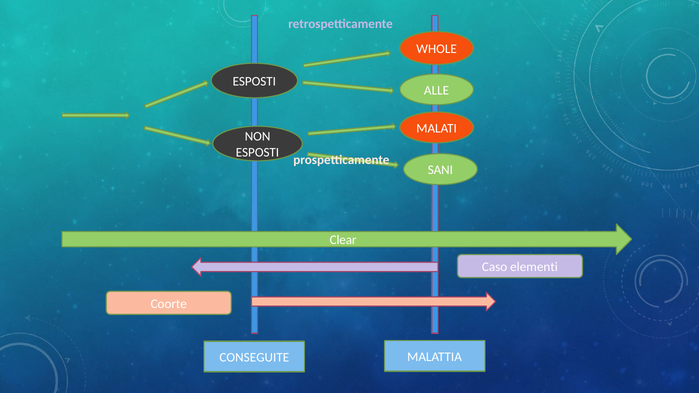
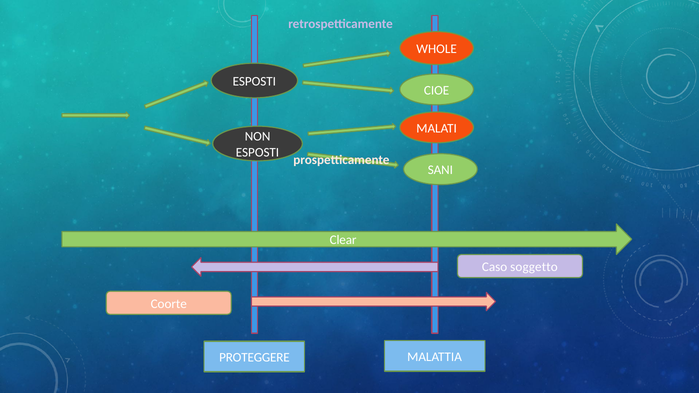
ALLE: ALLE -> CIOE
elementi: elementi -> soggetto
CONSEGUITE: CONSEGUITE -> PROTEGGERE
